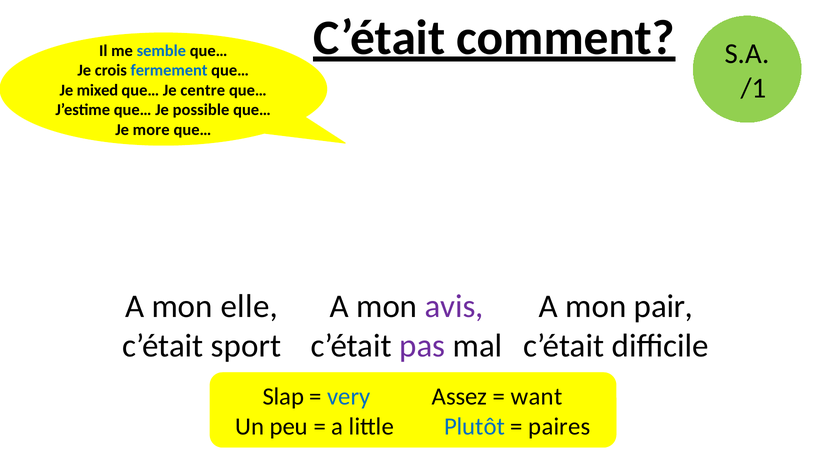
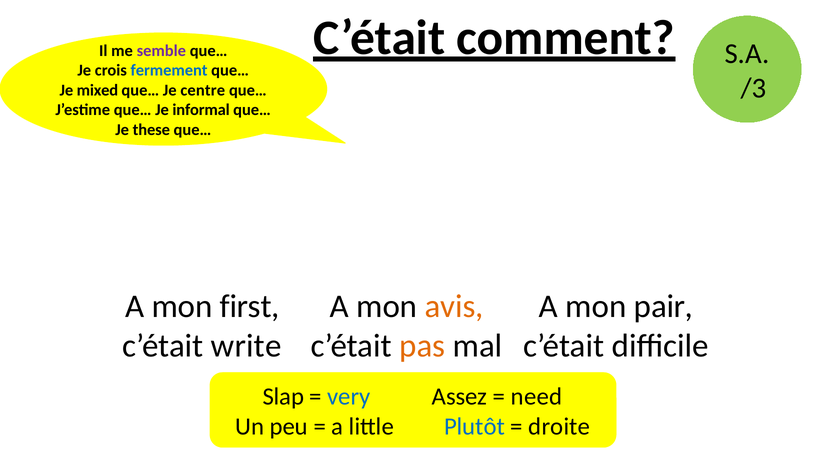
semble colour: blue -> purple
/1: /1 -> /3
possible: possible -> informal
more: more -> these
elle: elle -> first
avis colour: purple -> orange
sport: sport -> write
pas colour: purple -> orange
want: want -> need
paires: paires -> droite
